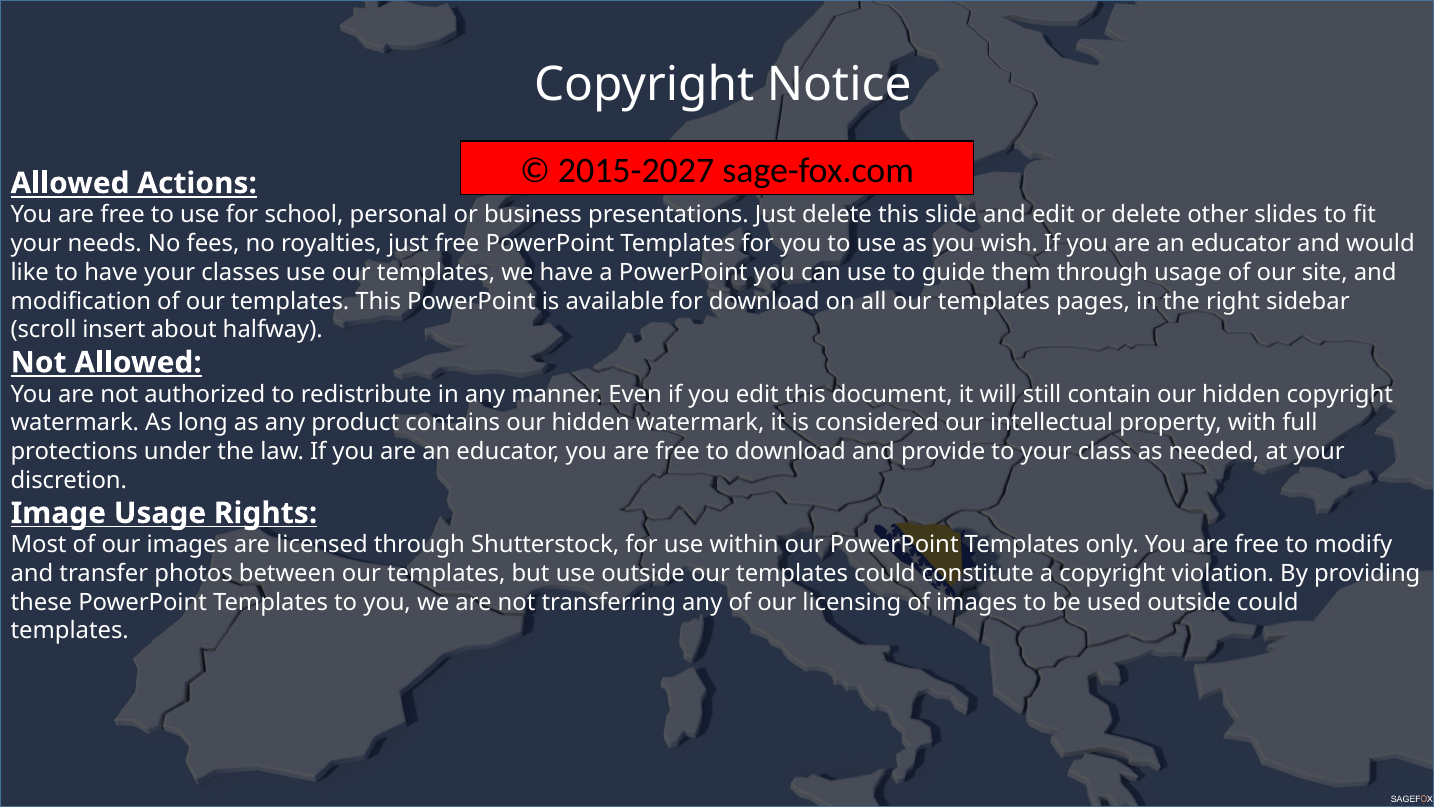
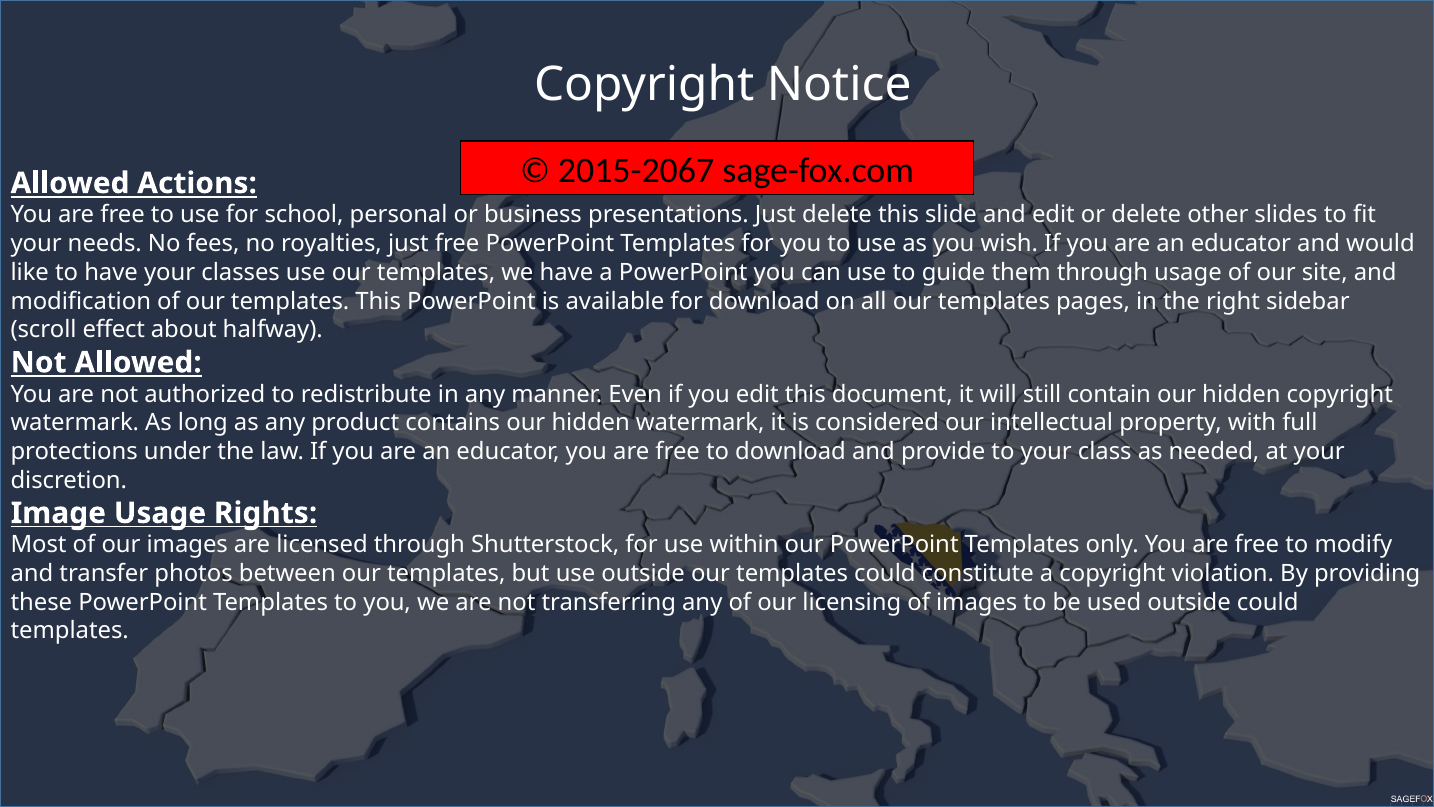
2015-2027: 2015-2027 -> 2015-2067
insert: insert -> effect
